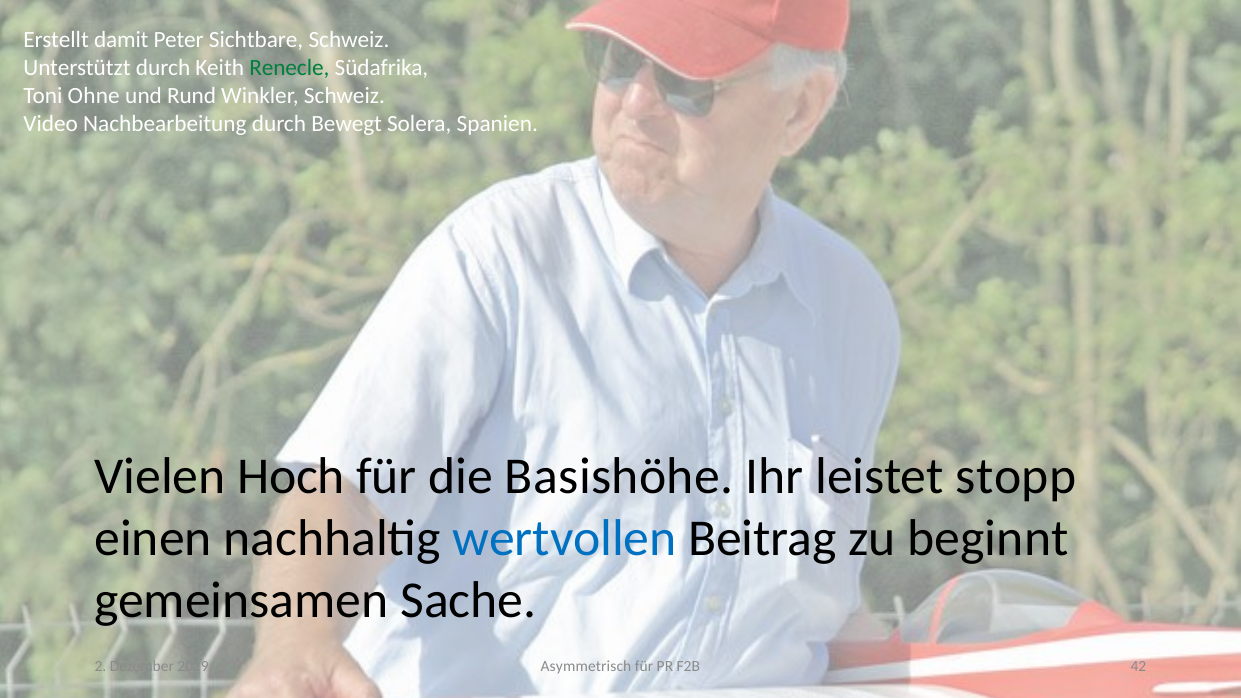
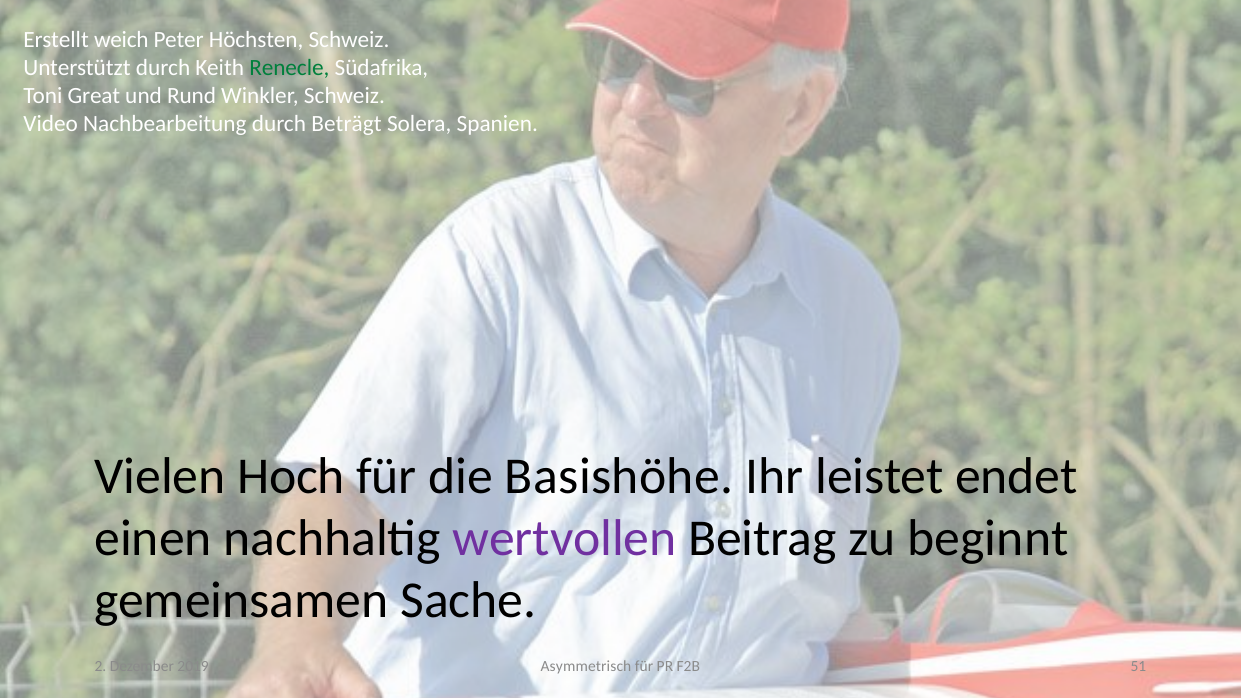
damit: damit -> weich
Sichtbare: Sichtbare -> Höchsten
Ohne: Ohne -> Great
Bewegt: Bewegt -> Beträgt
stopp: stopp -> endet
wertvollen colour: blue -> purple
42: 42 -> 51
